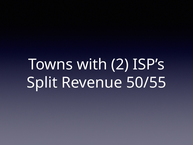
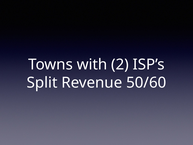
50/55: 50/55 -> 50/60
